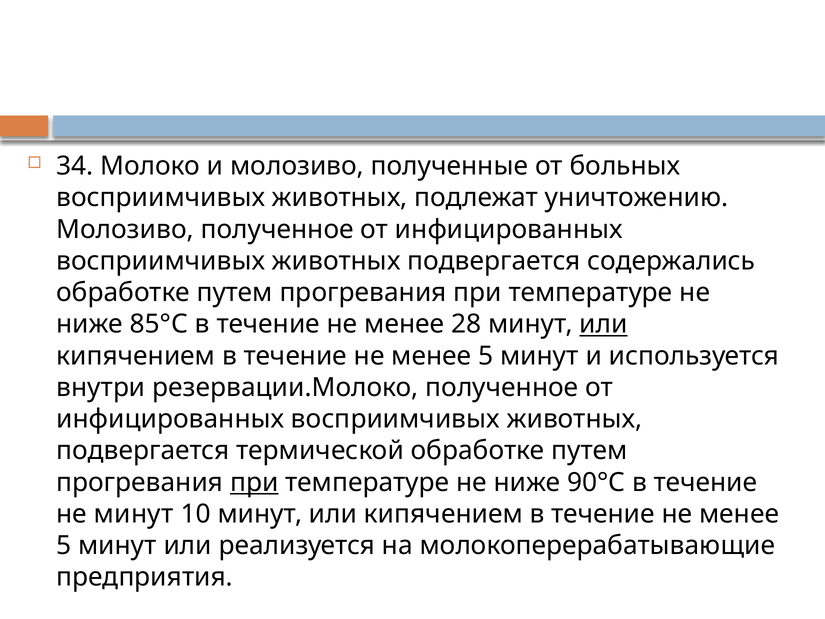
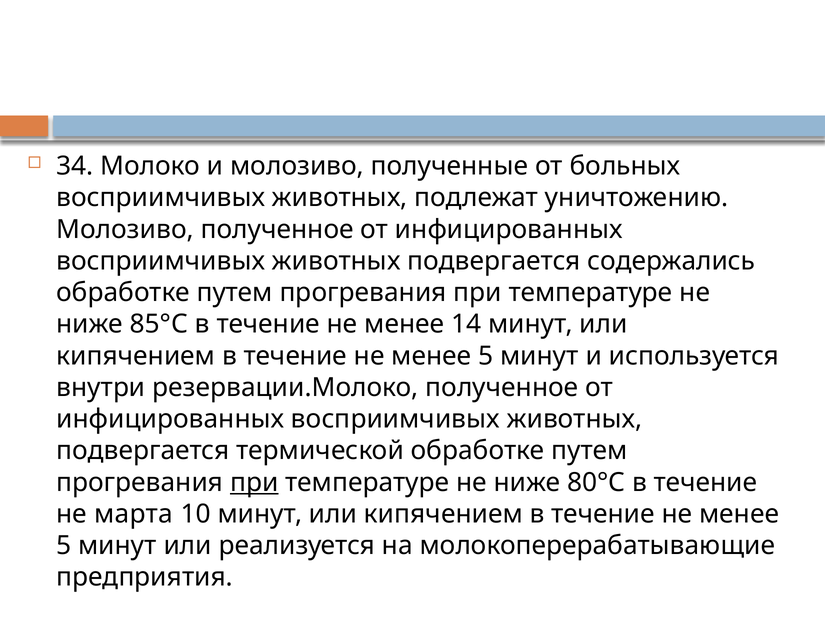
28: 28 -> 14
или at (603, 324) underline: present -> none
90°С: 90°С -> 80°С
не минут: минут -> марта
